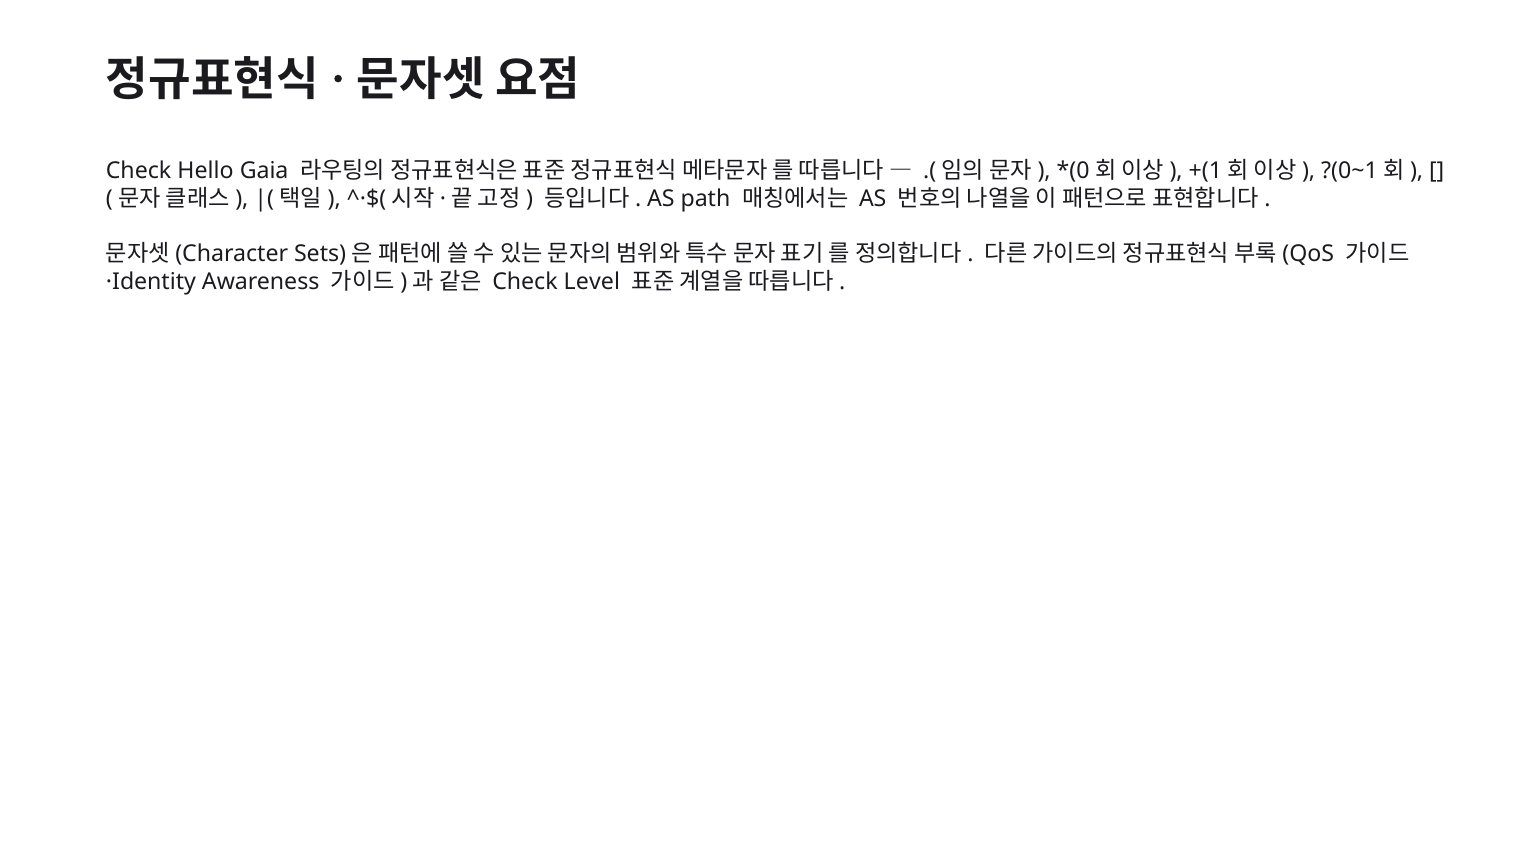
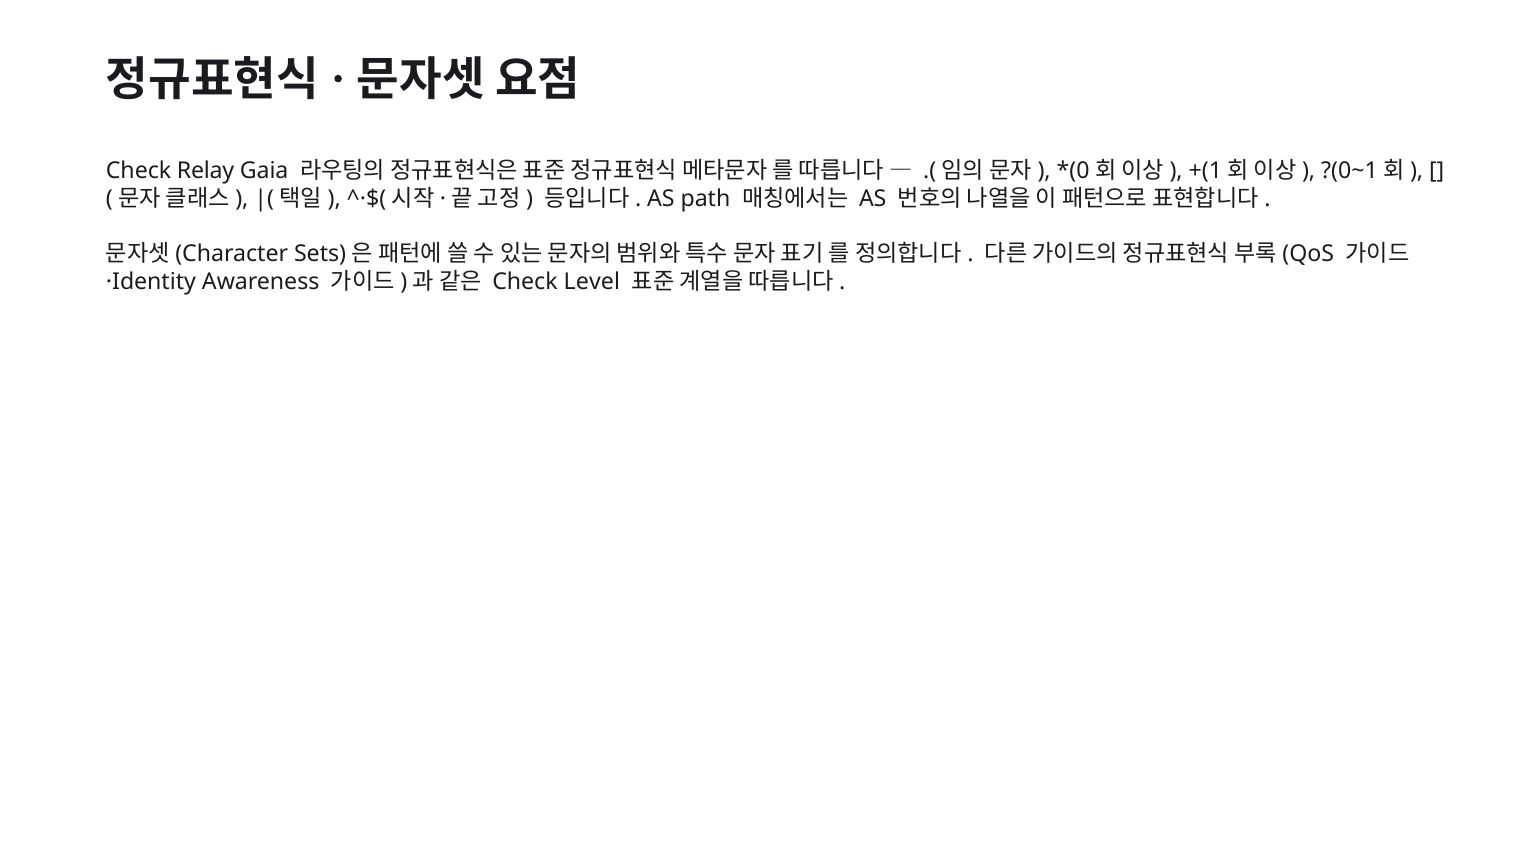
Hello: Hello -> Relay
